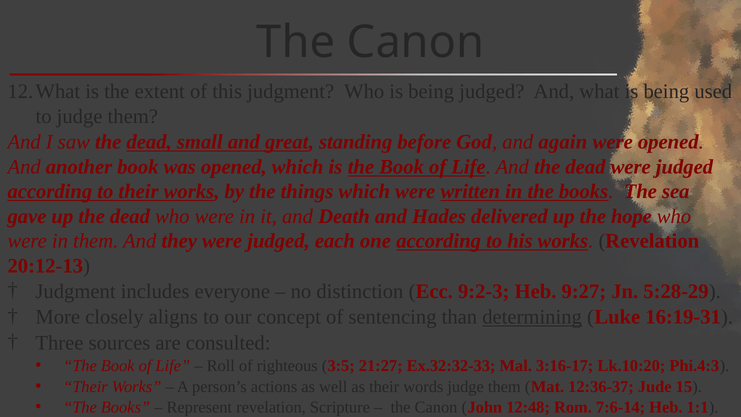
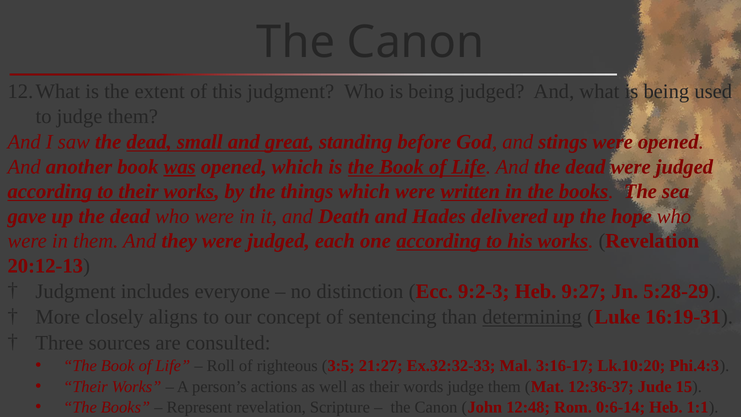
again: again -> stings
was underline: none -> present
7:6-14: 7:6-14 -> 0:6-14
